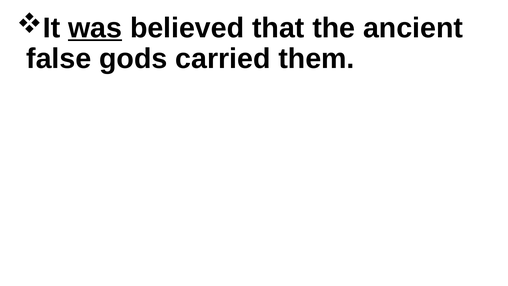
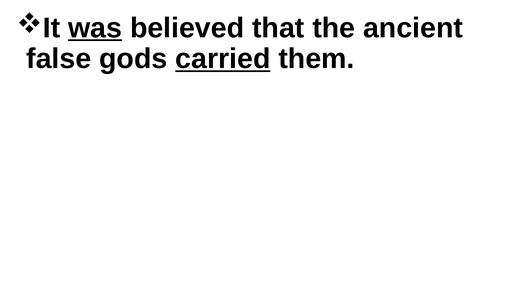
carried underline: none -> present
